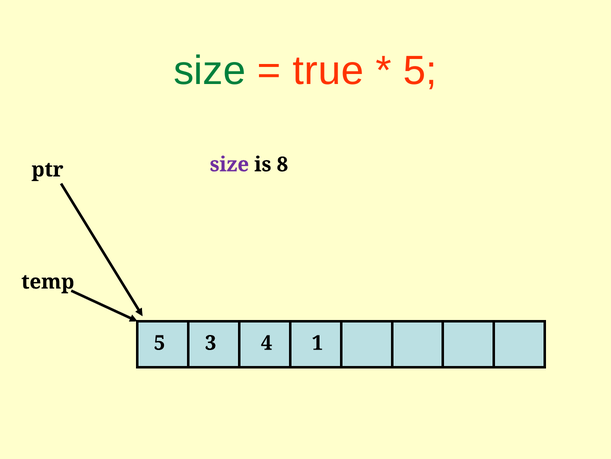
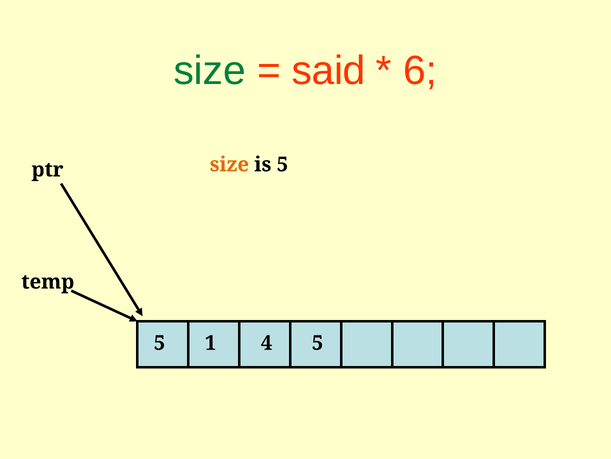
true: true -> said
5 at (420, 71): 5 -> 6
size at (229, 164) colour: purple -> orange
is 8: 8 -> 5
3: 3 -> 1
4 1: 1 -> 5
